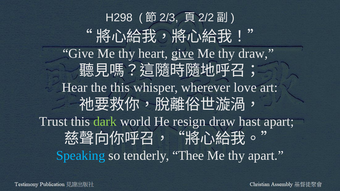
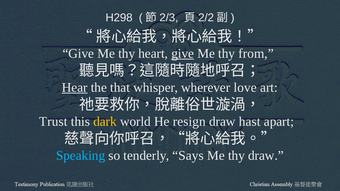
thy draw: draw -> from
Hear underline: none -> present
the this: this -> that
dark colour: light green -> yellow
Thee: Thee -> Says
thy apart: apart -> draw
